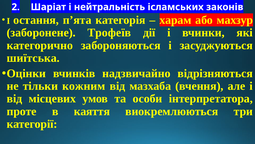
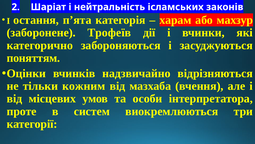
шиїтська: шиїтська -> поняттям
каяття: каяття -> систем
